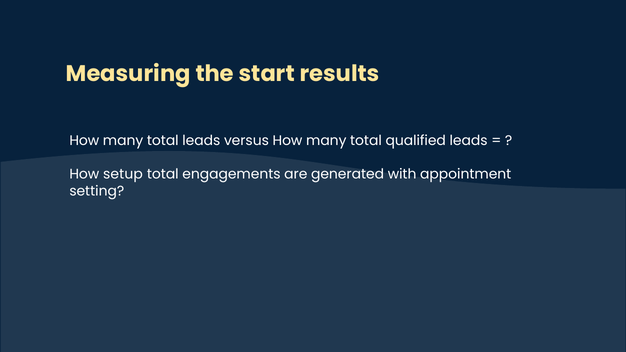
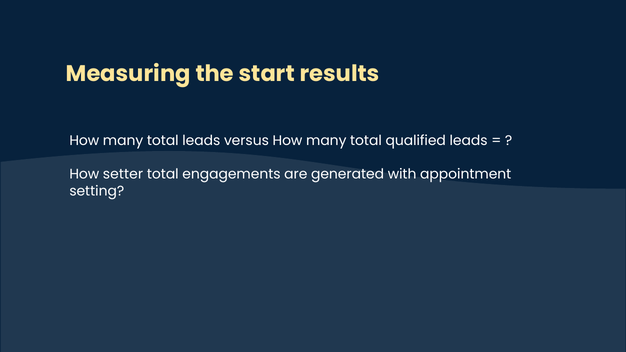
setup: setup -> setter
